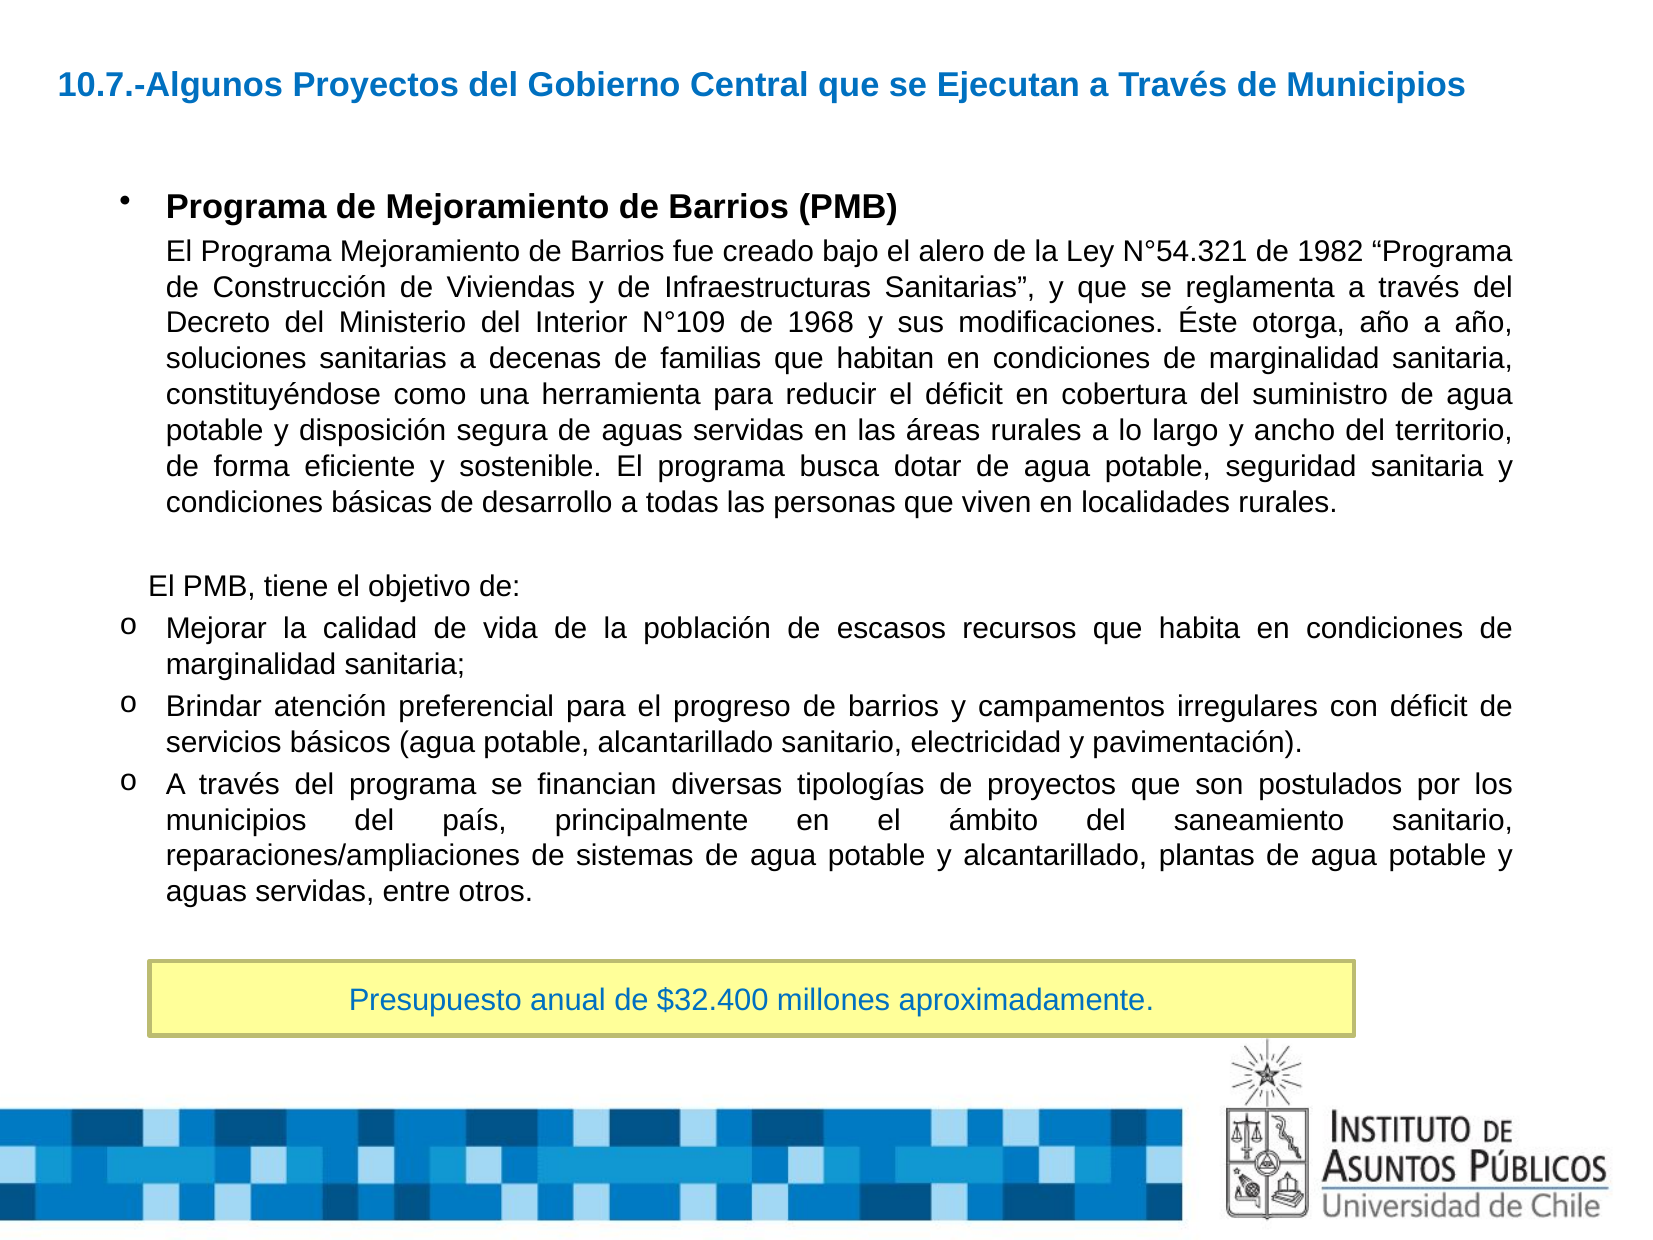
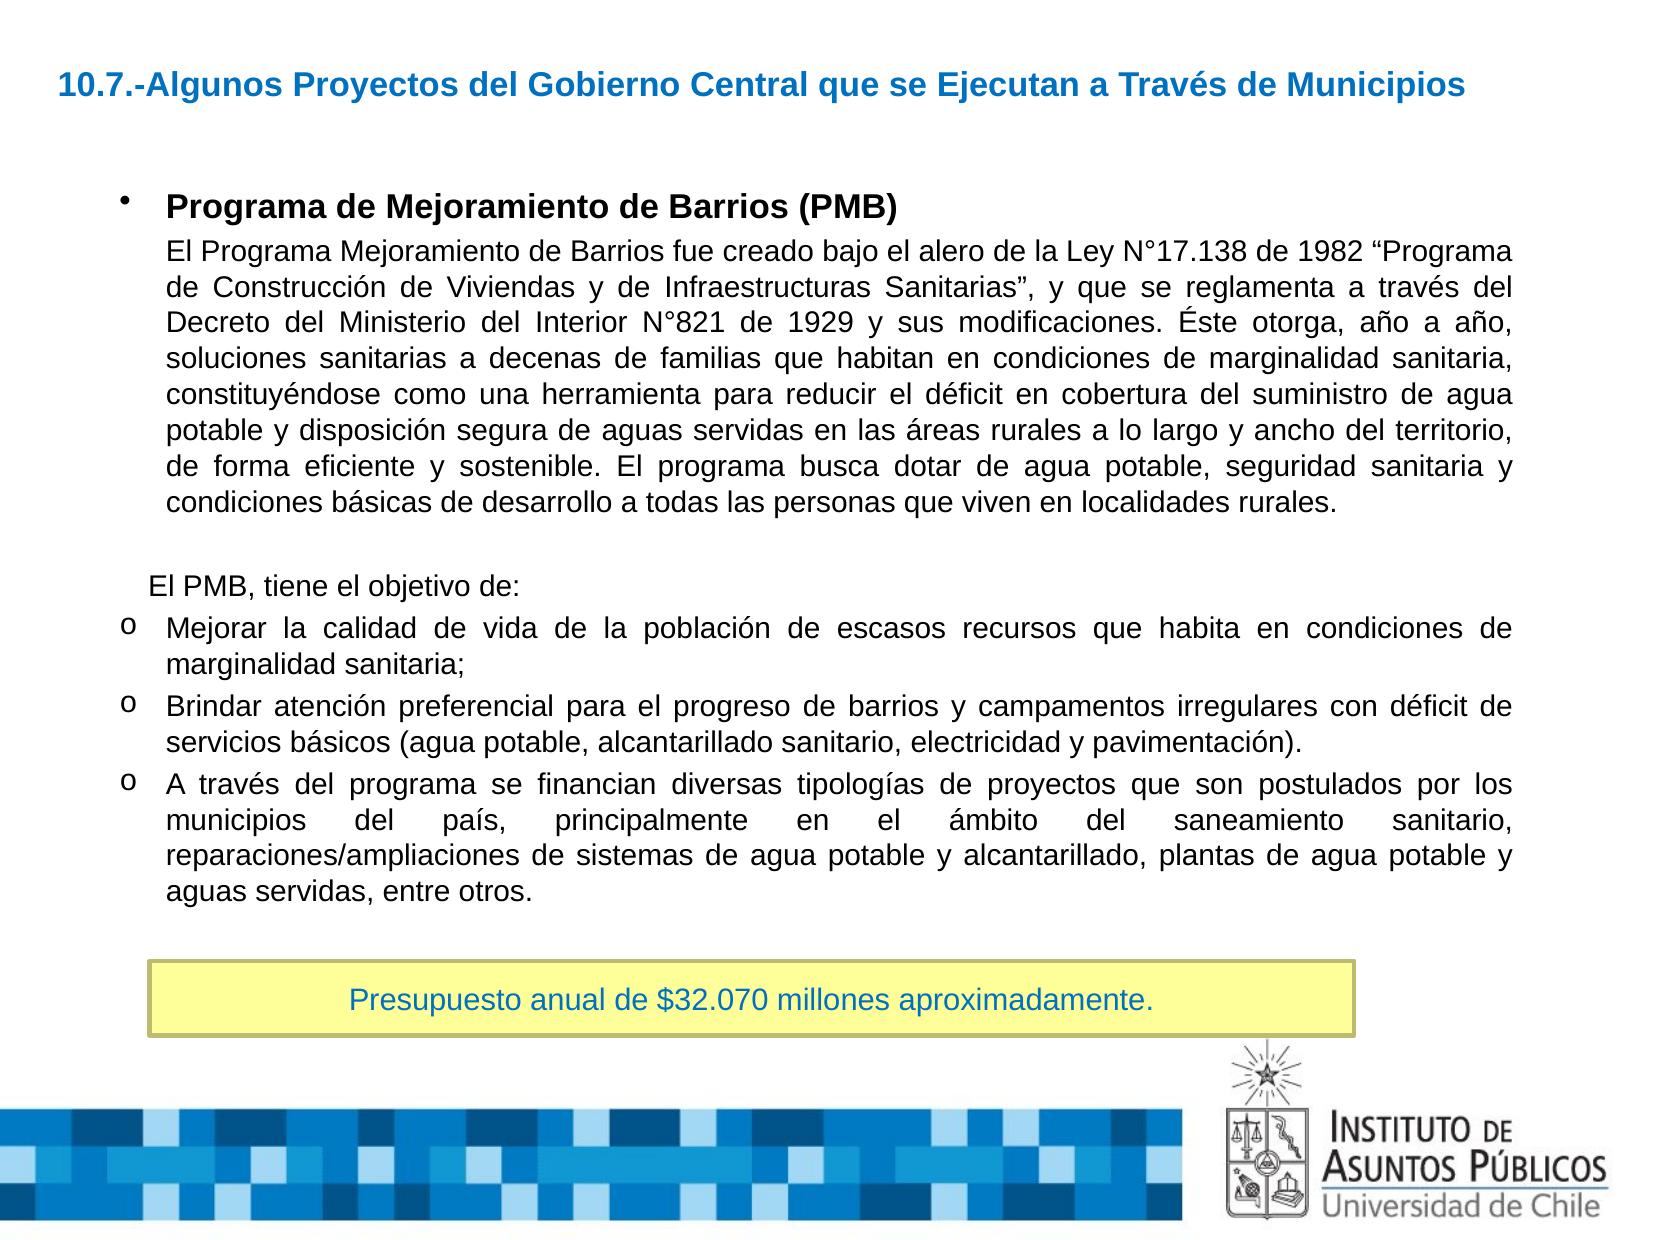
N°54.321: N°54.321 -> N°17.138
N°109: N°109 -> N°821
1968: 1968 -> 1929
$32.400: $32.400 -> $32.070
